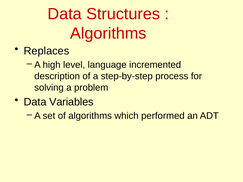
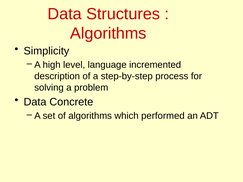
Replaces: Replaces -> Simplicity
Variables: Variables -> Concrete
